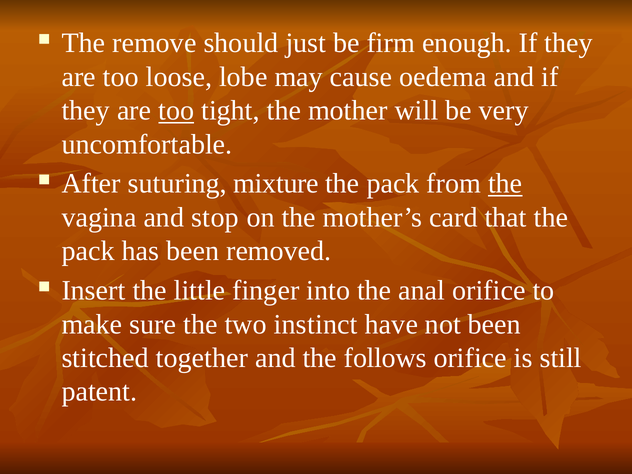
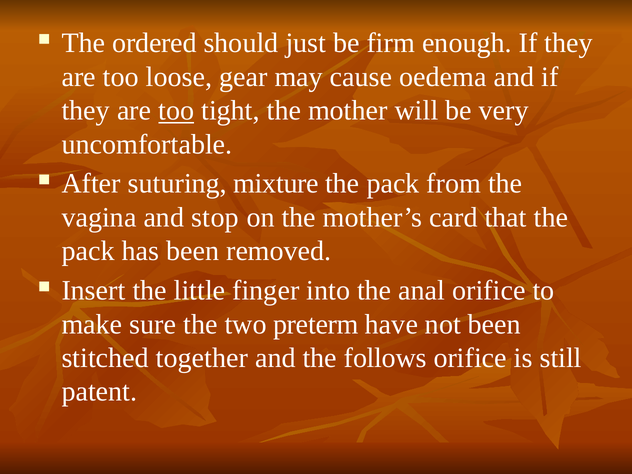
remove: remove -> ordered
lobe: lobe -> gear
the at (505, 184) underline: present -> none
instinct: instinct -> preterm
